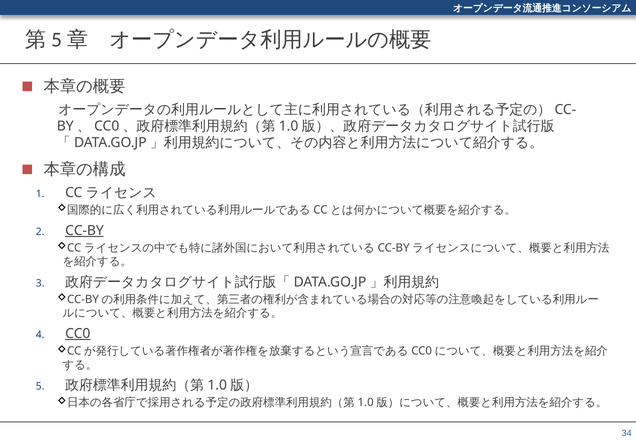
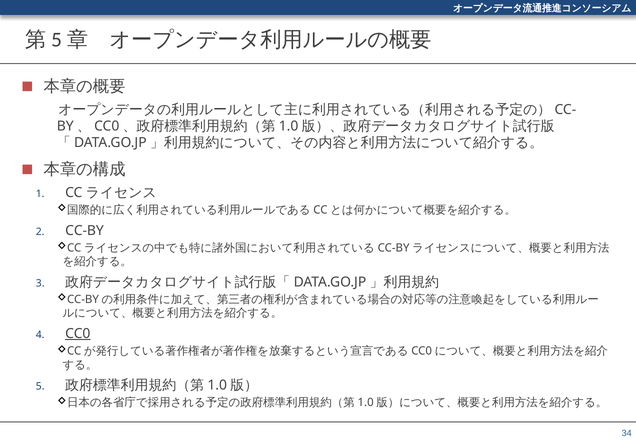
CC-BY underline: present -> none
